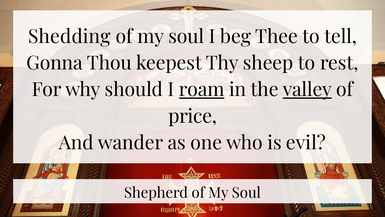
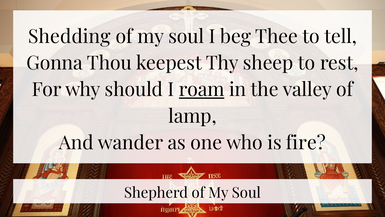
valley underline: present -> none
price: price -> lamp
evil: evil -> fire
